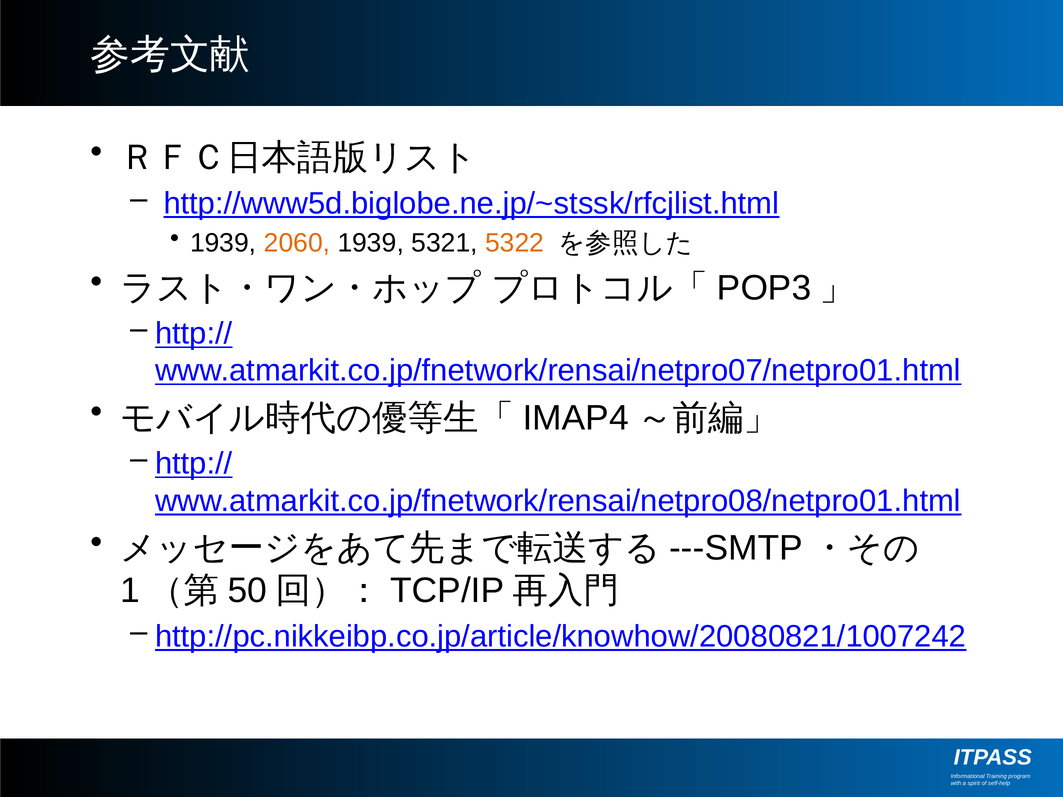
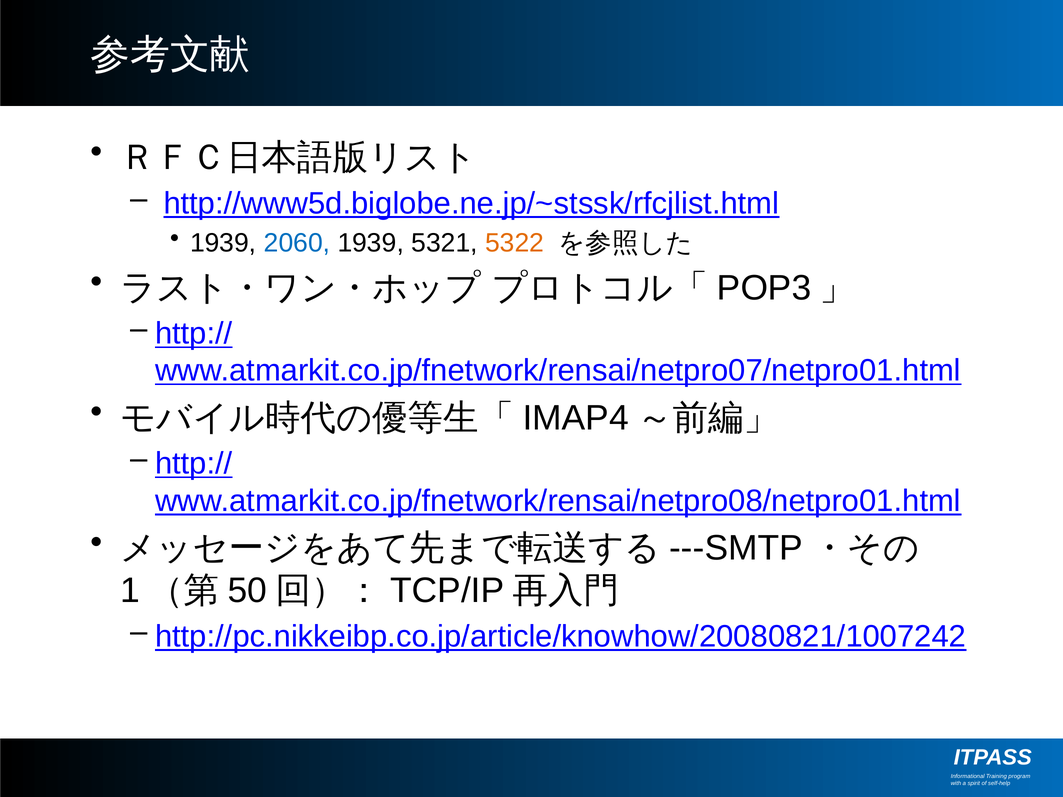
2060 colour: orange -> blue
